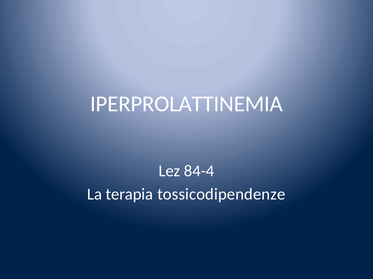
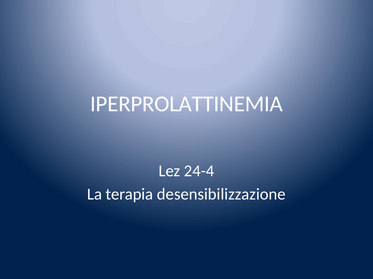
84-4: 84-4 -> 24-4
tossicodipendenze: tossicodipendenze -> desensibilizzazione
